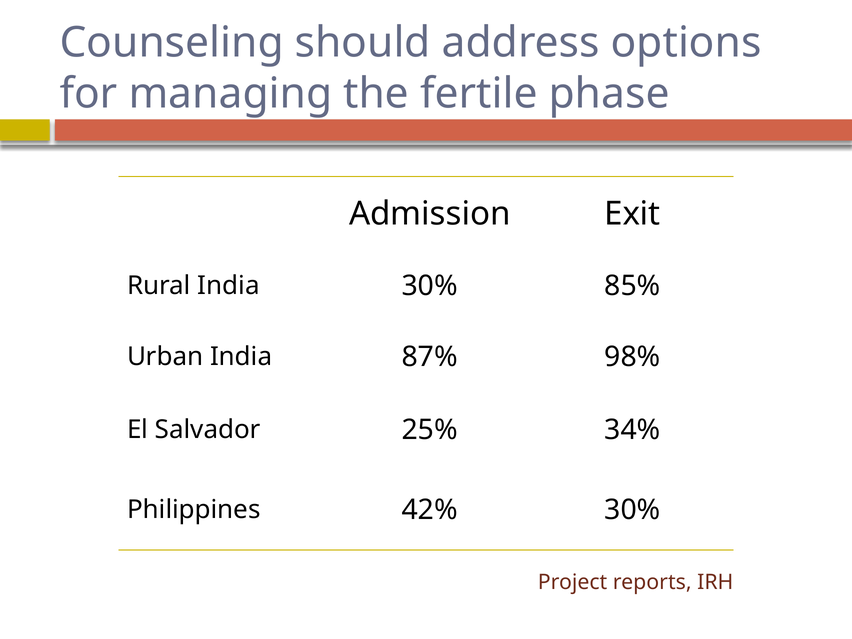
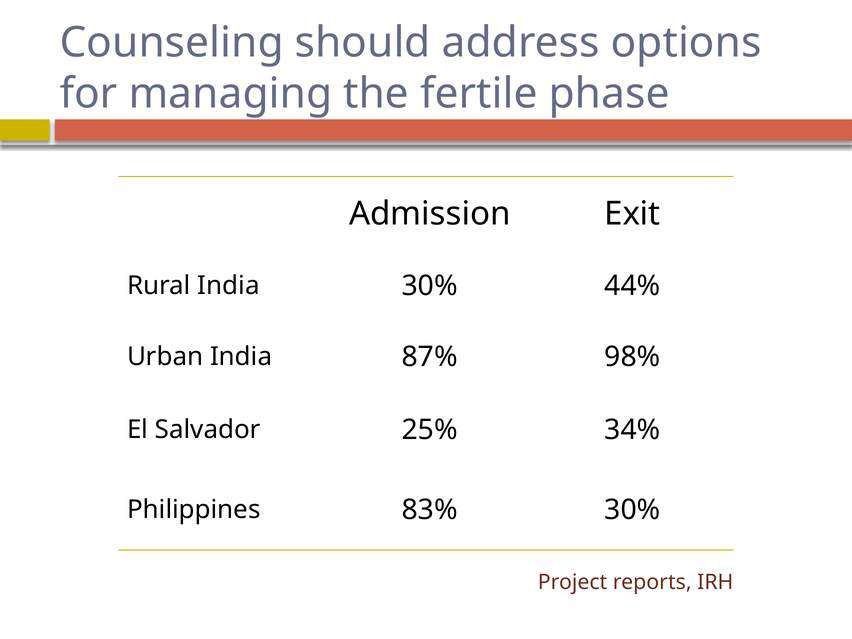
85%: 85% -> 44%
42%: 42% -> 83%
